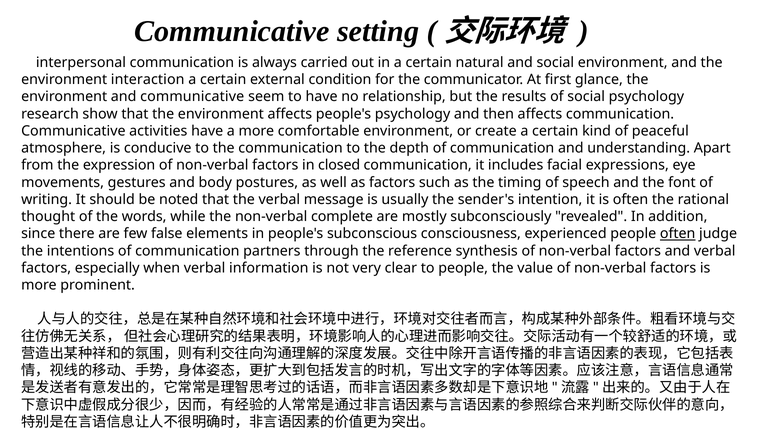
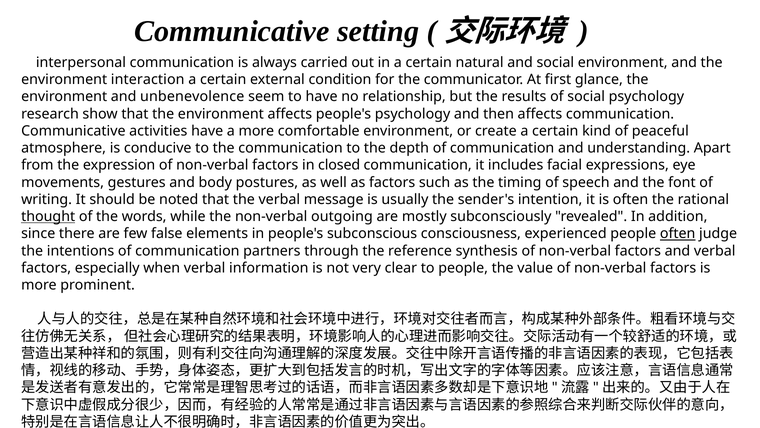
and communicative: communicative -> unbenevolence
thought underline: none -> present
complete: complete -> outgoing
